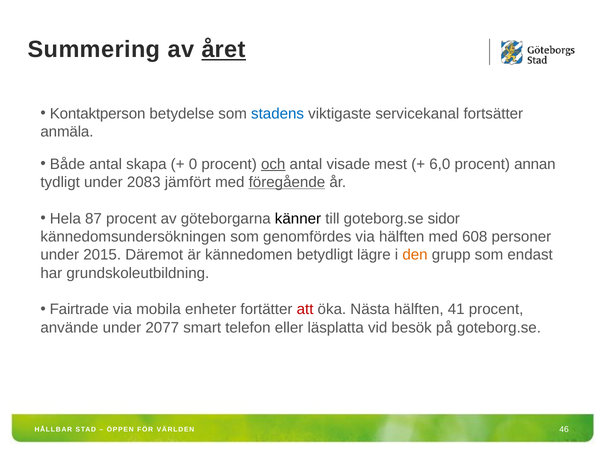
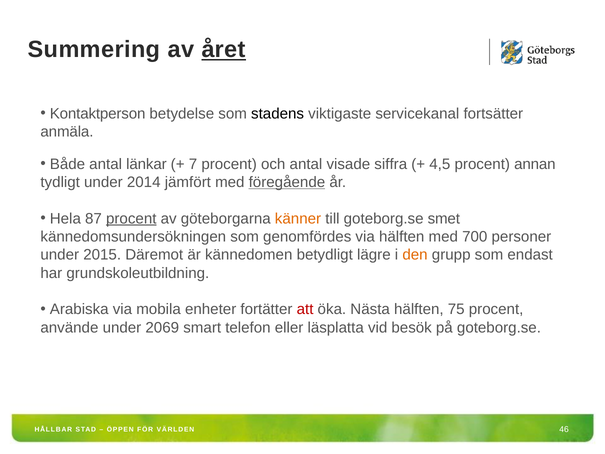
stadens colour: blue -> black
skapa: skapa -> länkar
0: 0 -> 7
och underline: present -> none
mest: mest -> siffra
6,0: 6,0 -> 4,5
2083: 2083 -> 2014
procent at (131, 218) underline: none -> present
känner colour: black -> orange
sidor: sidor -> smet
608: 608 -> 700
Fairtrade: Fairtrade -> Arabiska
41: 41 -> 75
2077: 2077 -> 2069
